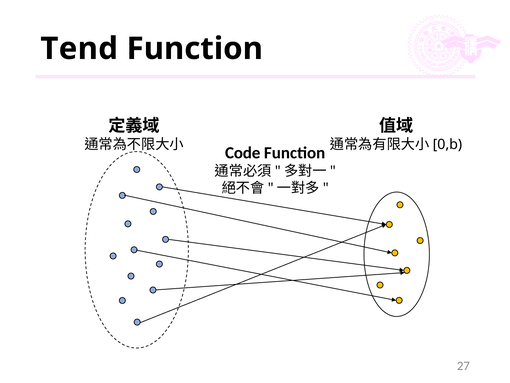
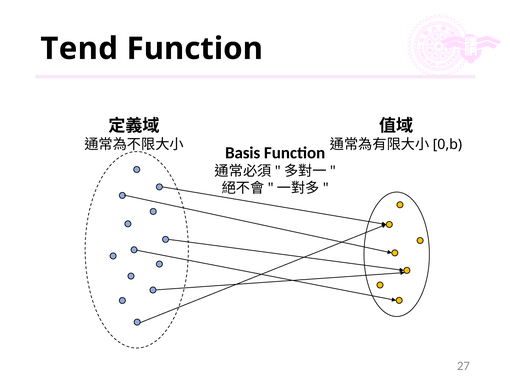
Code: Code -> Basis
